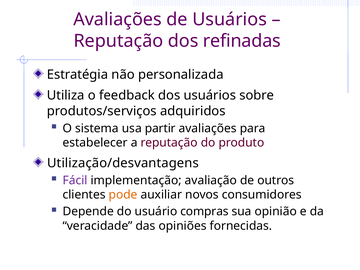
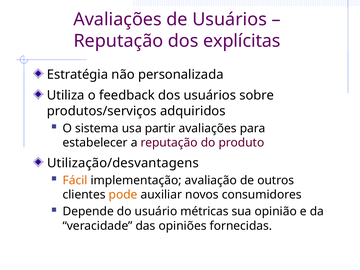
refinadas: refinadas -> explícitas
Fácil colour: purple -> orange
compras: compras -> métricas
